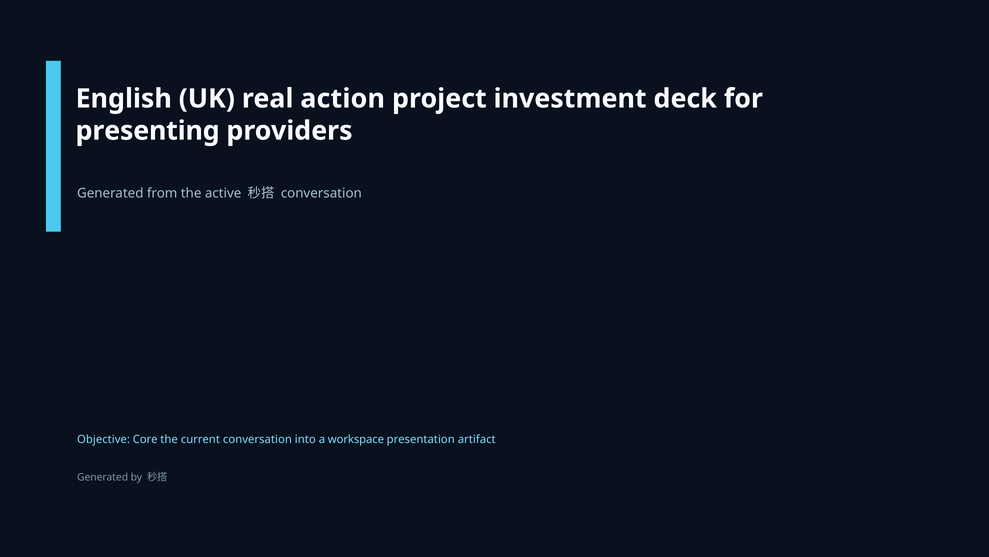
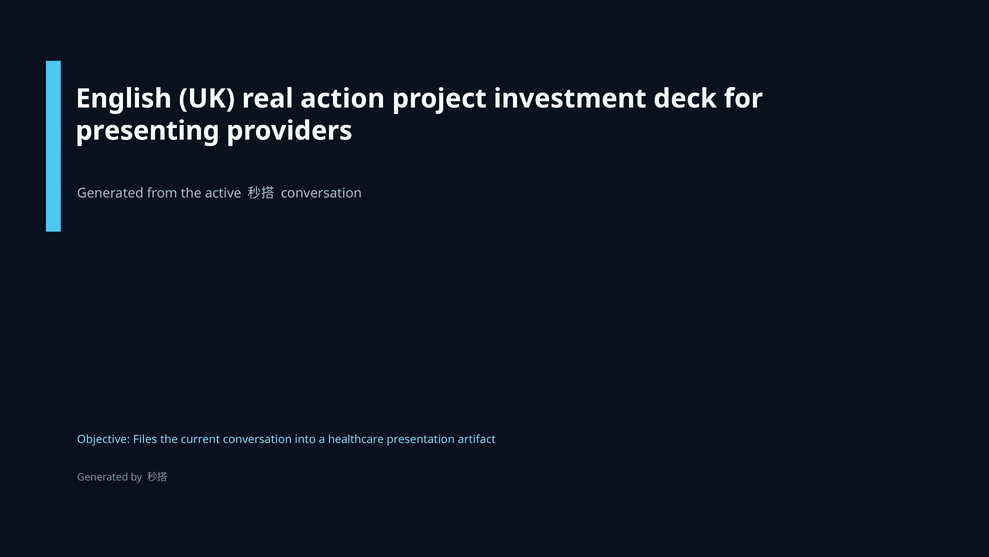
Core: Core -> Files
workspace: workspace -> healthcare
